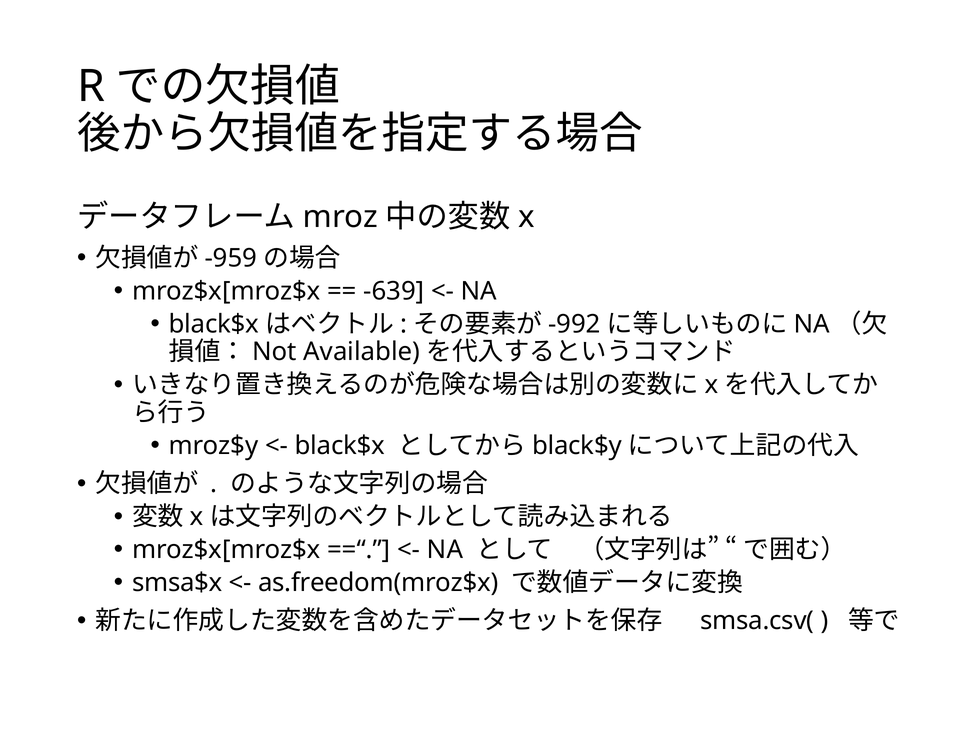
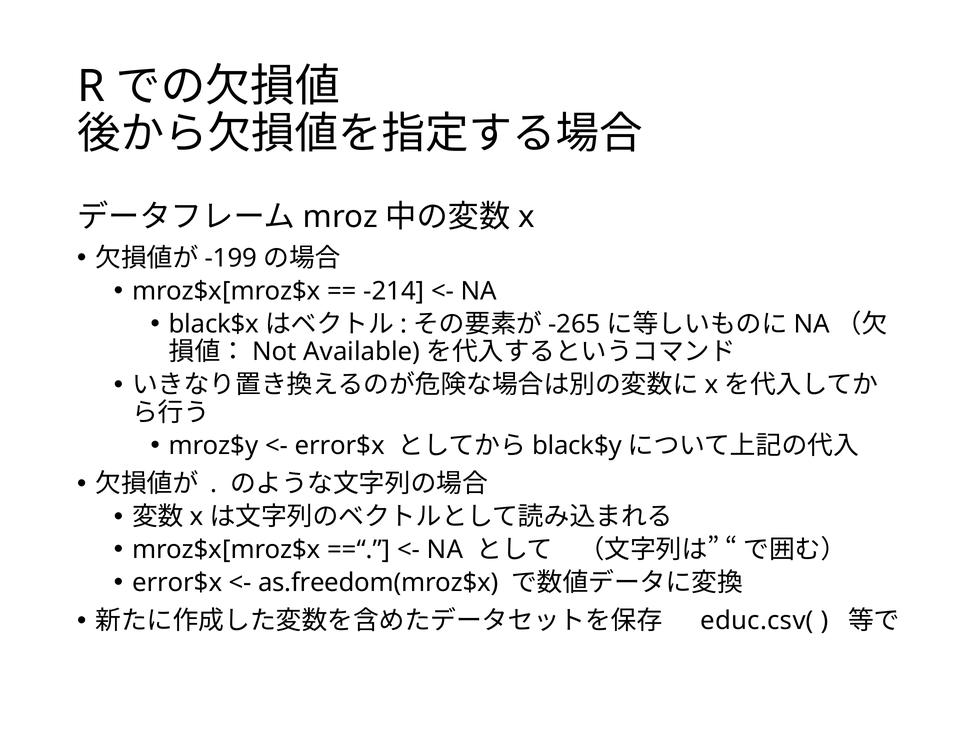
-959: -959 -> -199
-639: -639 -> -214
-992: -992 -> -265
black$x at (340, 446): black$x -> error$x
smsa$x at (177, 583): smsa$x -> error$x
smsa.csv(: smsa.csv( -> educ.csv(
